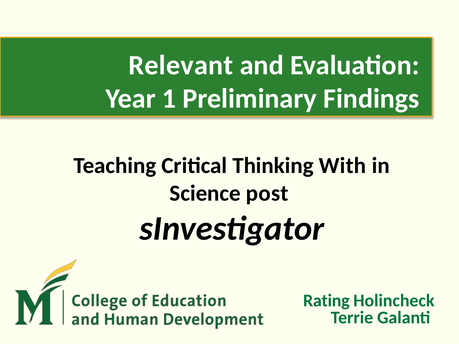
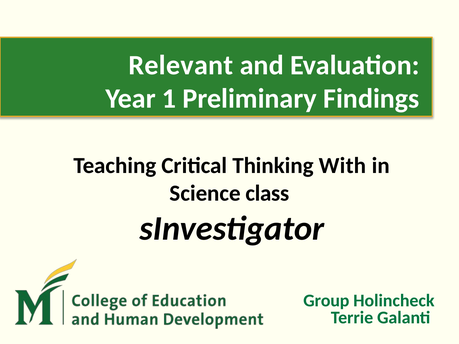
post: post -> class
Rating: Rating -> Group
